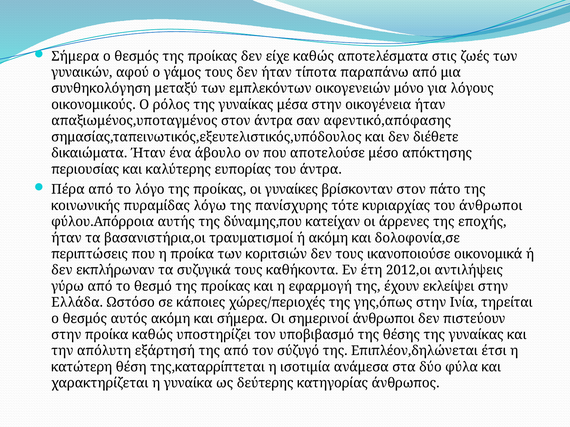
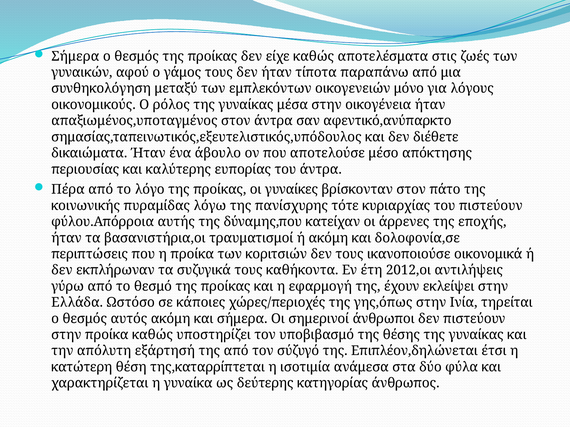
αφεντικό,απόφασης: αφεντικό,απόφασης -> αφεντικό,ανύπαρκτο
του άνθρωποι: άνθρωποι -> πιστεύουν
